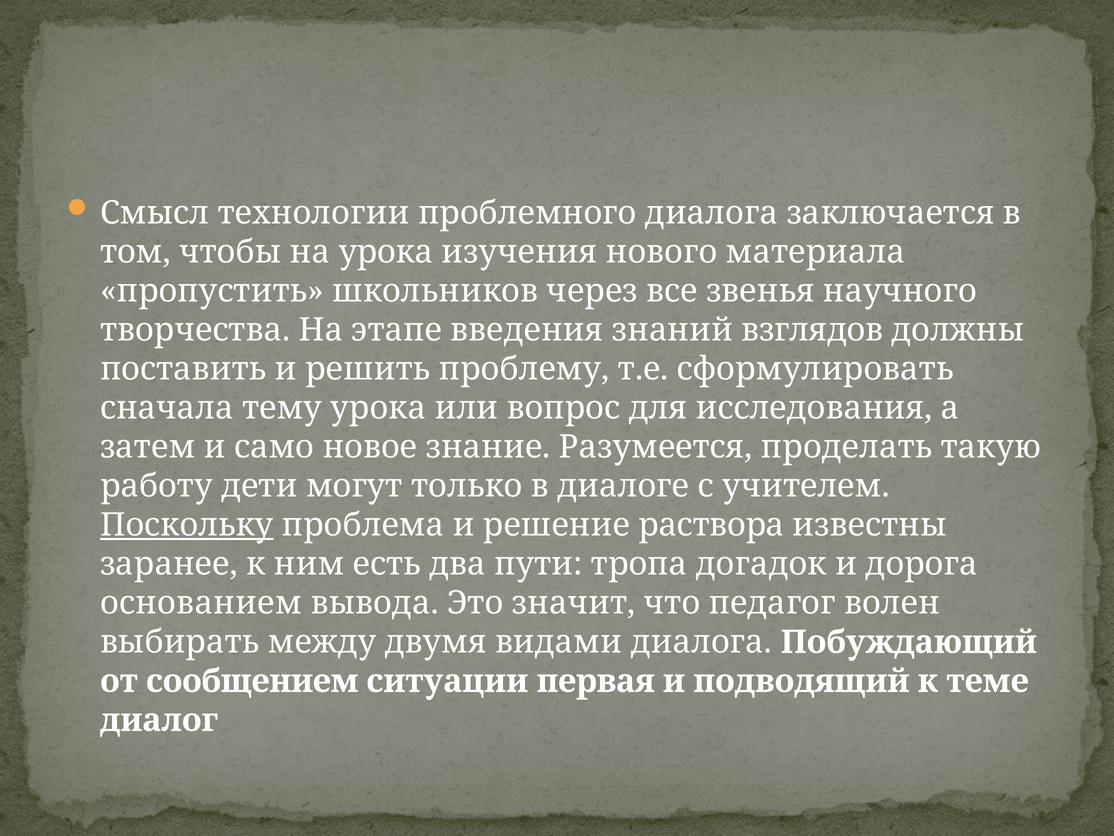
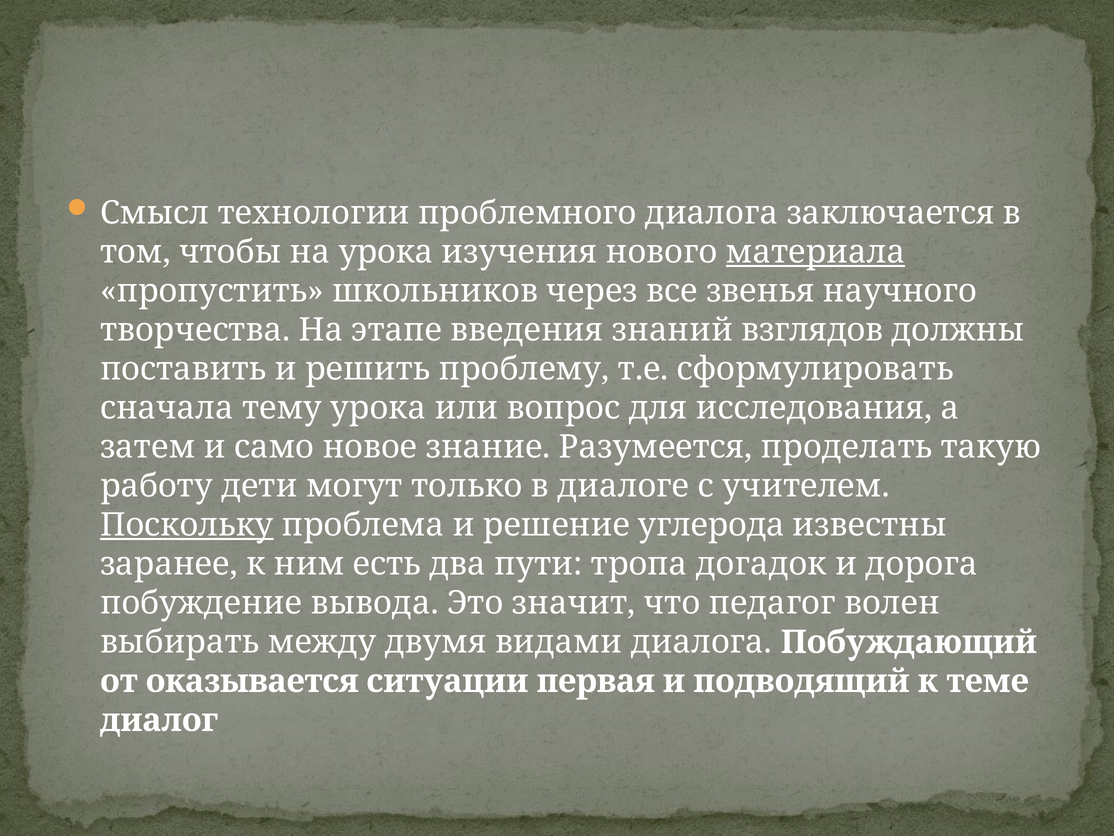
материала underline: none -> present
раствора: раствора -> углерода
основанием: основанием -> побуждение
сообщением: сообщением -> оказывается
